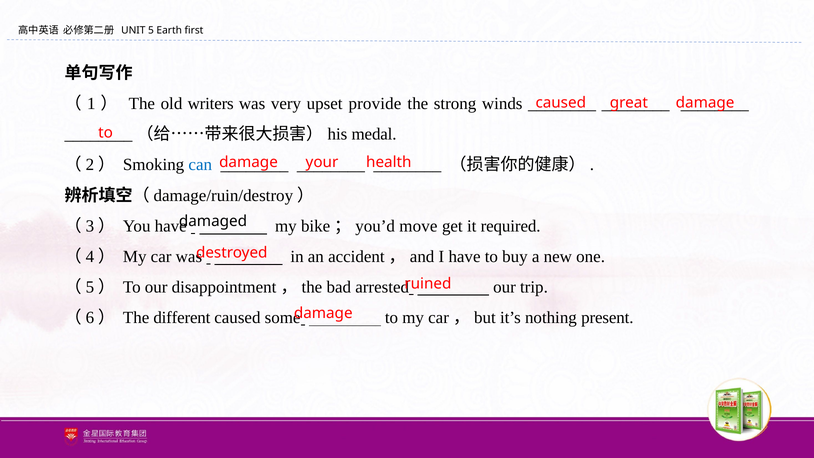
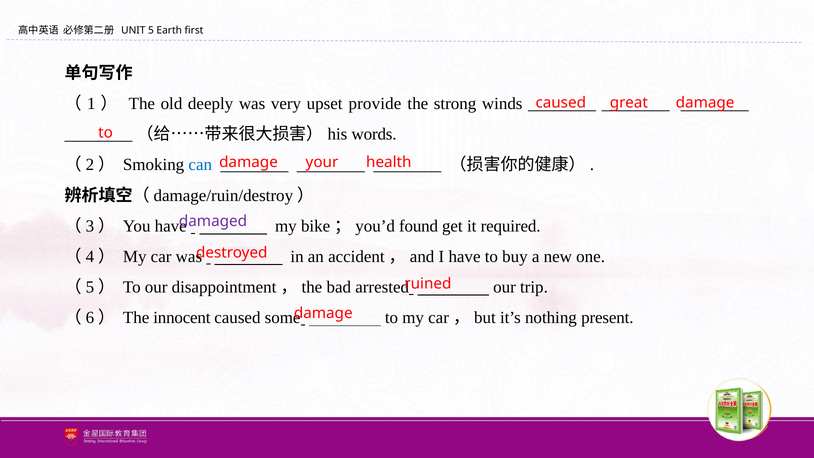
writers: writers -> deeply
medal: medal -> words
damaged colour: black -> purple
move: move -> found
different: different -> innocent
